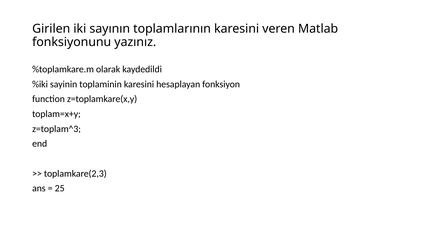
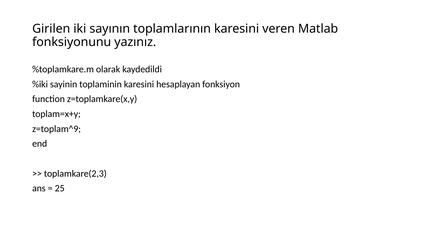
z=toplam^3: z=toplam^3 -> z=toplam^9
